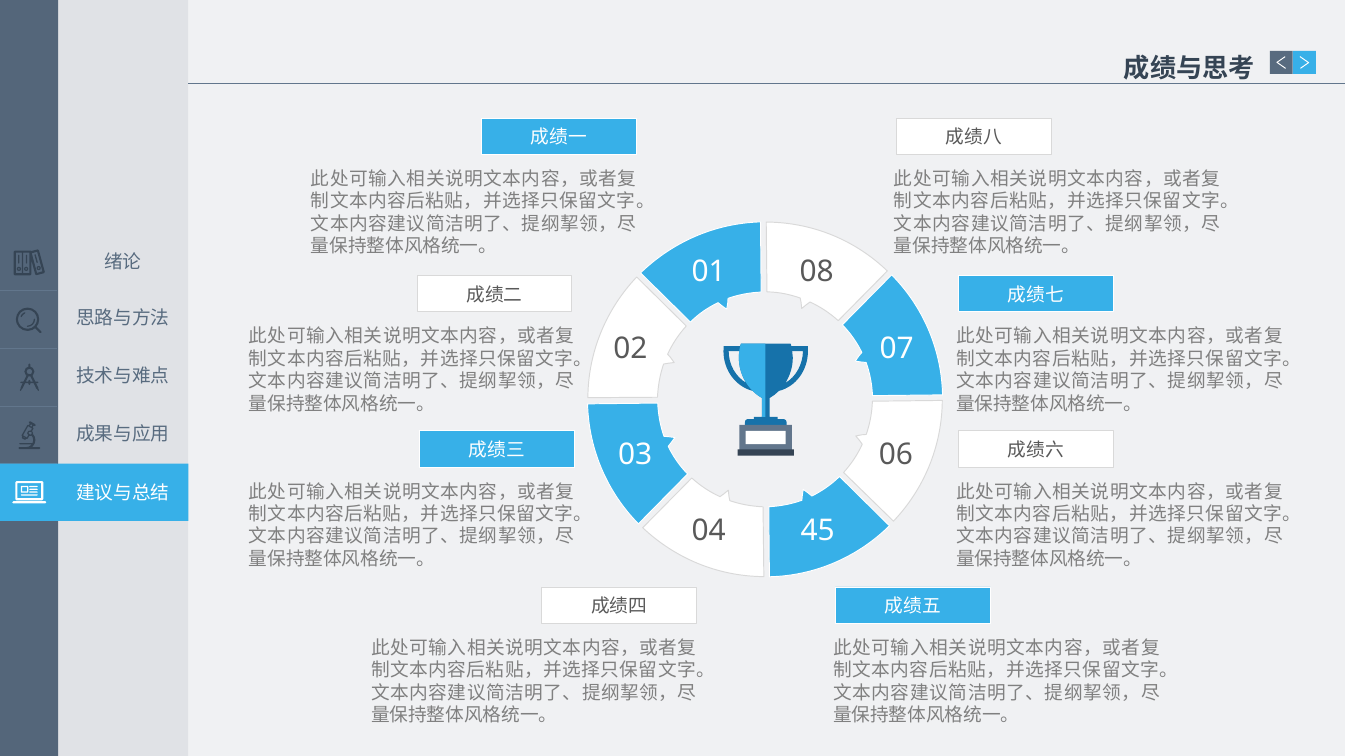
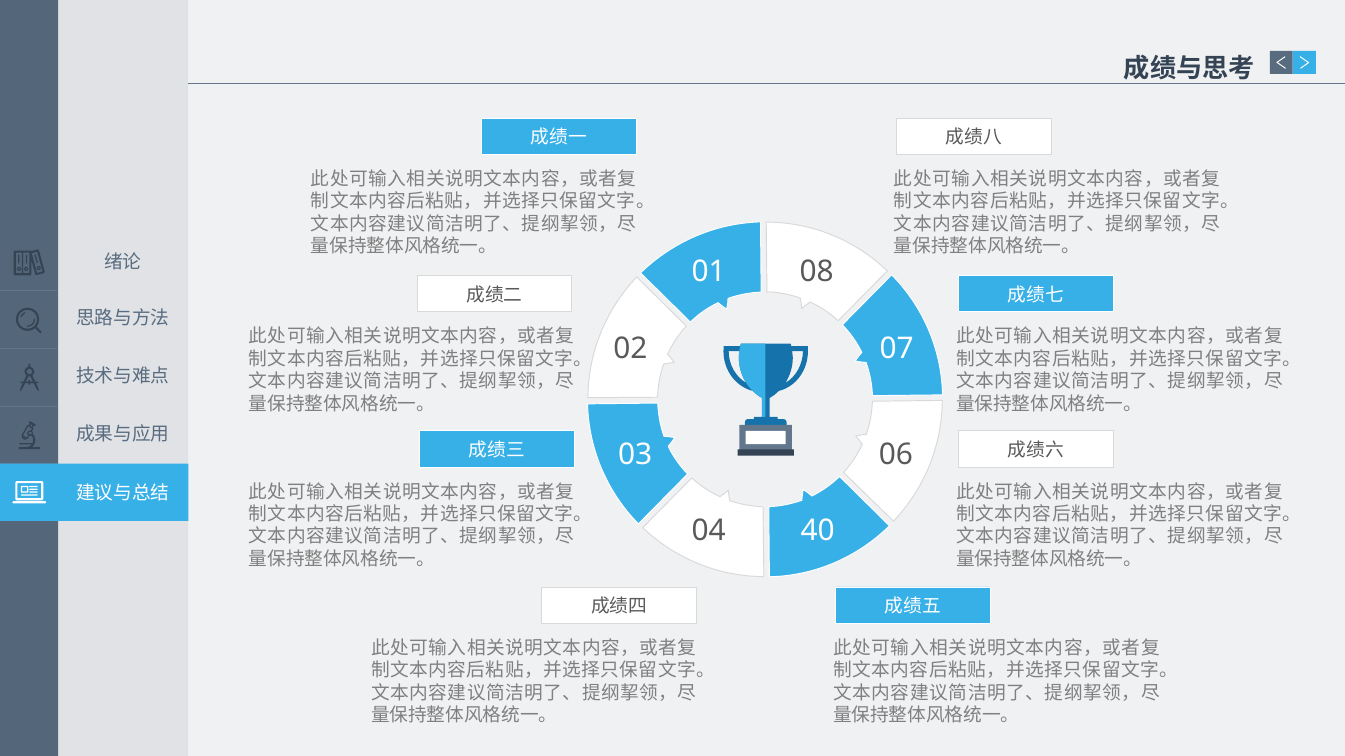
45: 45 -> 40
